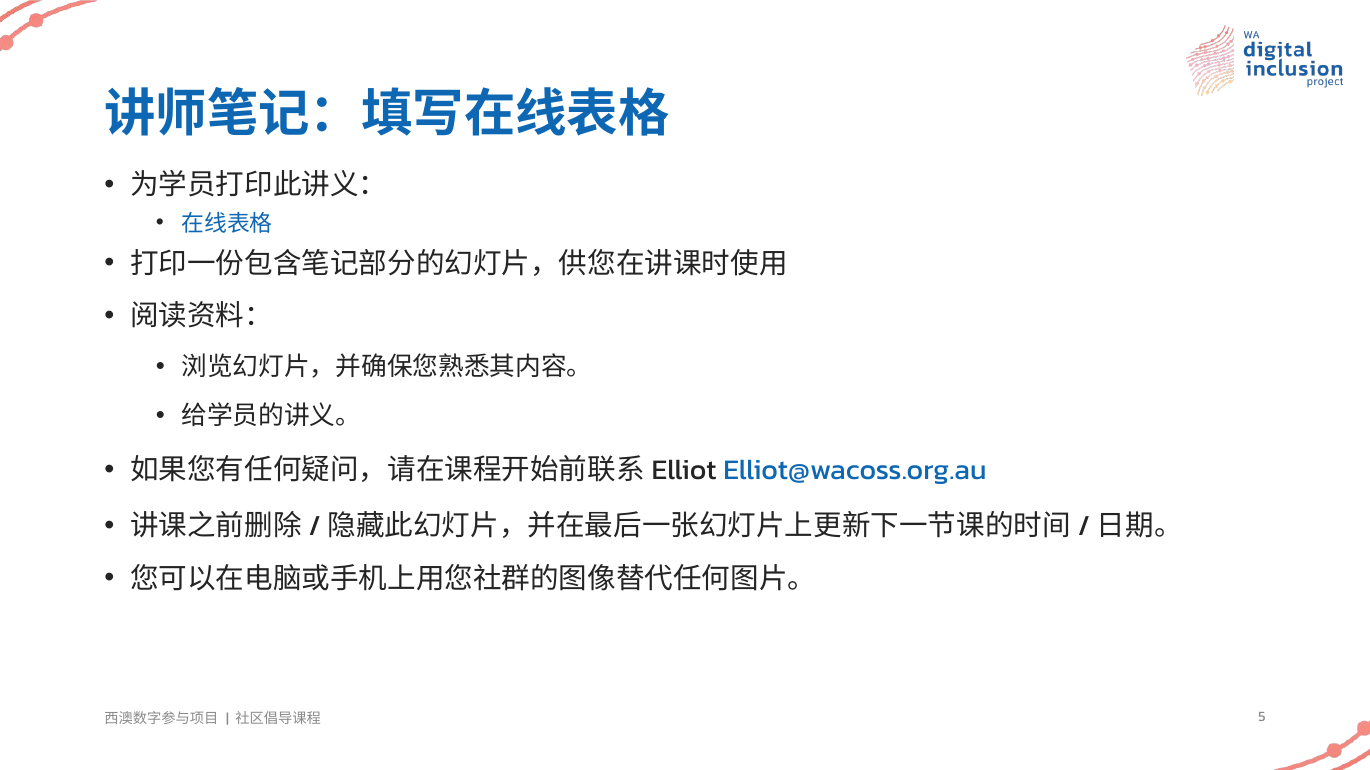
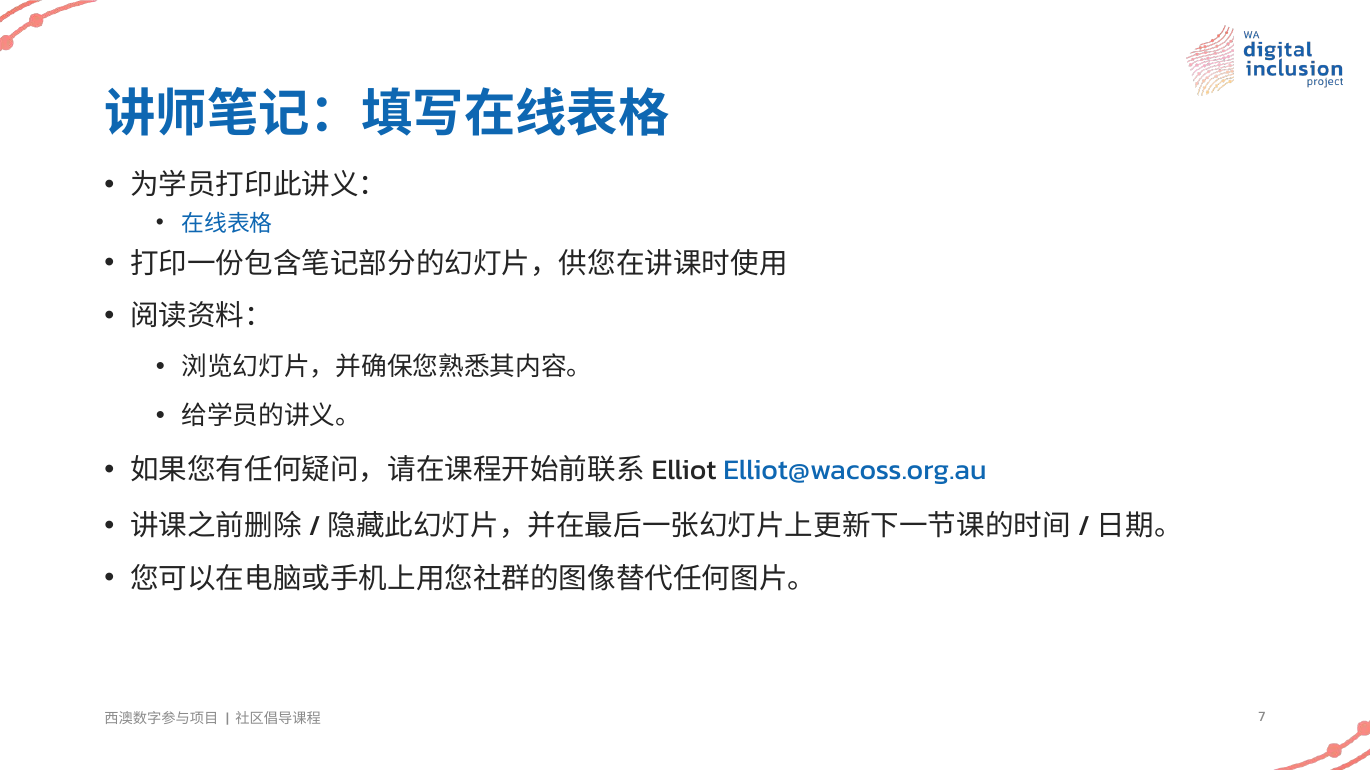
5: 5 -> 7
